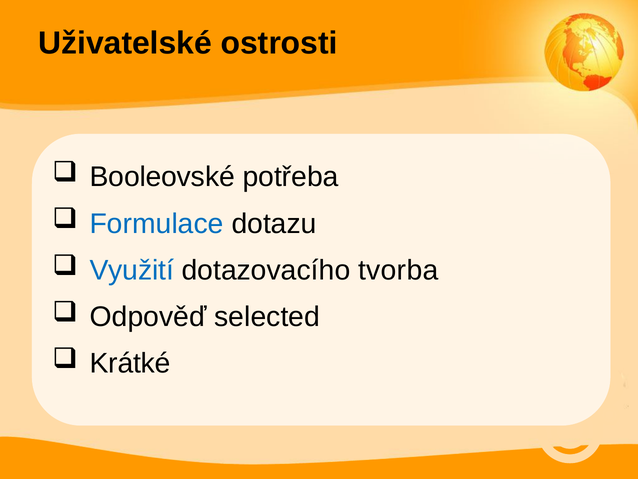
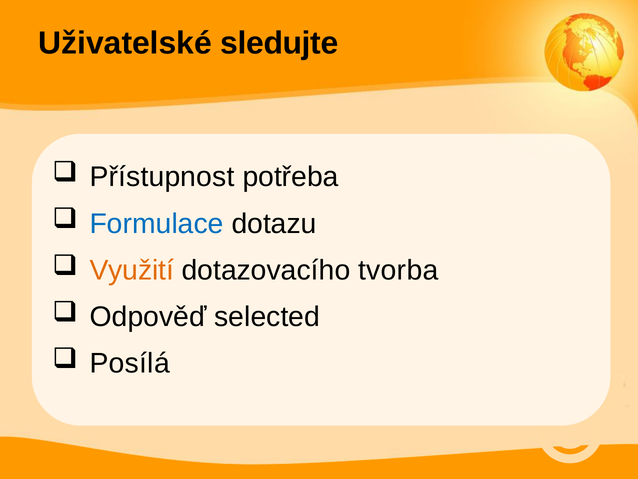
ostrosti: ostrosti -> sledujte
Booleovské: Booleovské -> Přístupnost
Využití colour: blue -> orange
Krátké: Krátké -> Posílá
